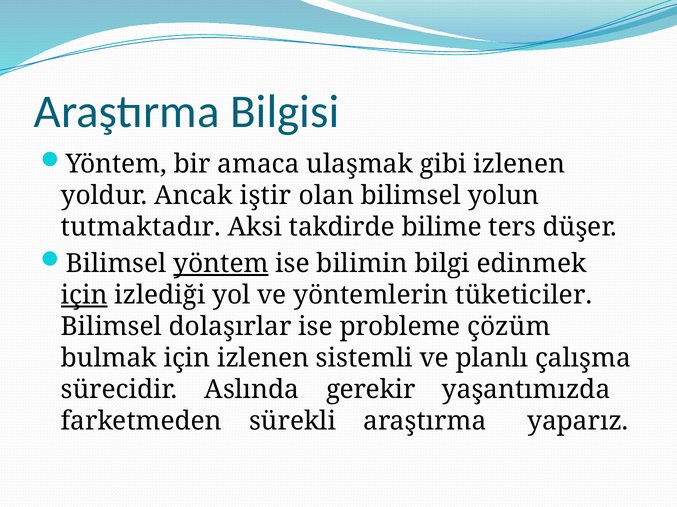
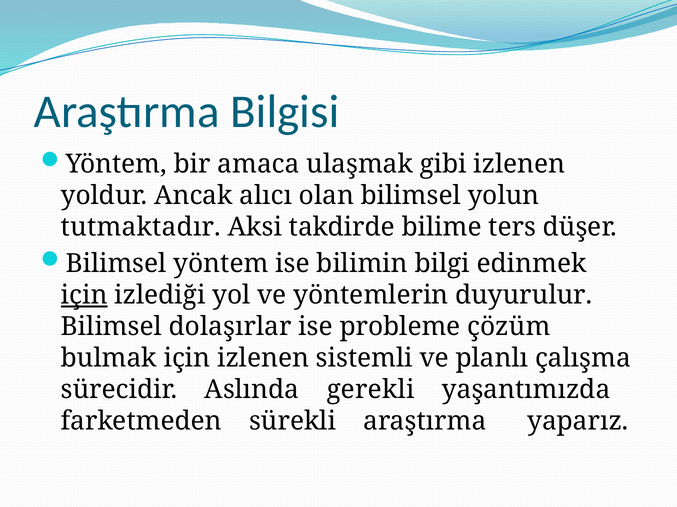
iştir: iştir -> alıcı
yöntem at (221, 264) underline: present -> none
tüketiciler: tüketiciler -> duyurulur
gerekir: gerekir -> gerekli
